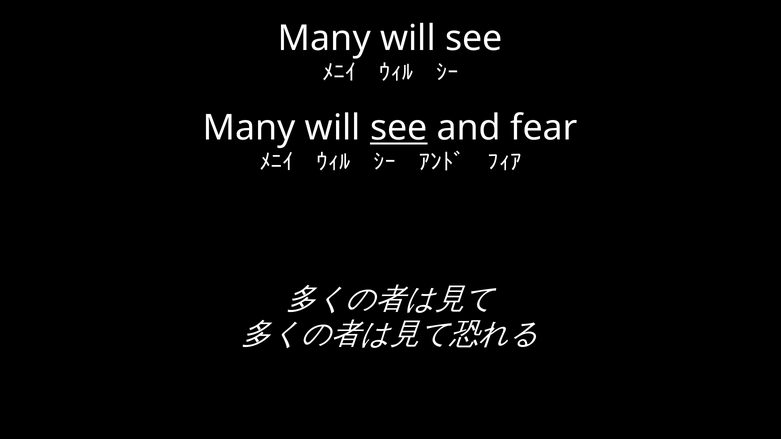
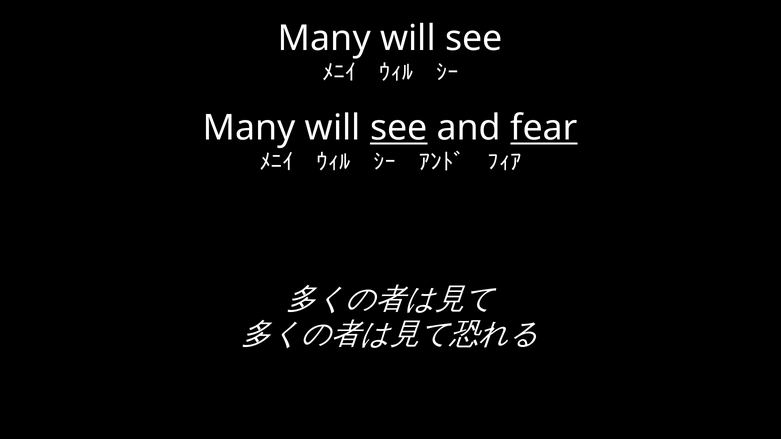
fear underline: none -> present
